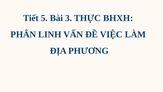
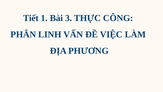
5: 5 -> 1
BHXH: BHXH -> CÔNG
